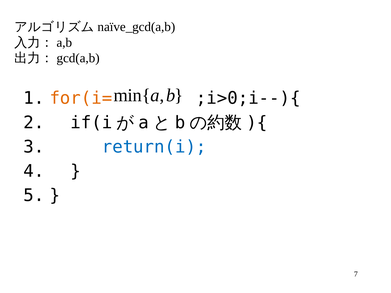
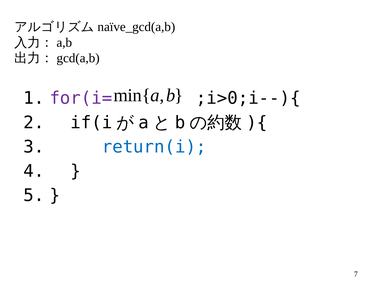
for(i= colour: orange -> purple
